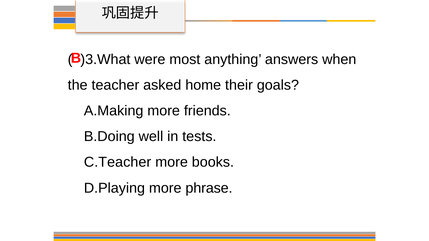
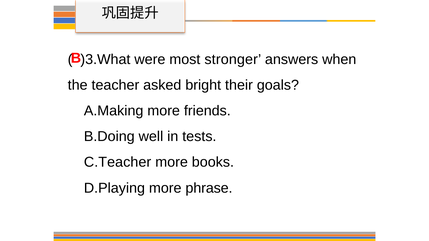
anything: anything -> stronger
home: home -> bright
